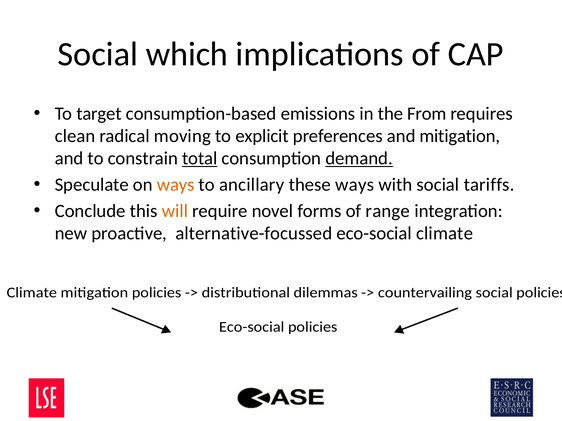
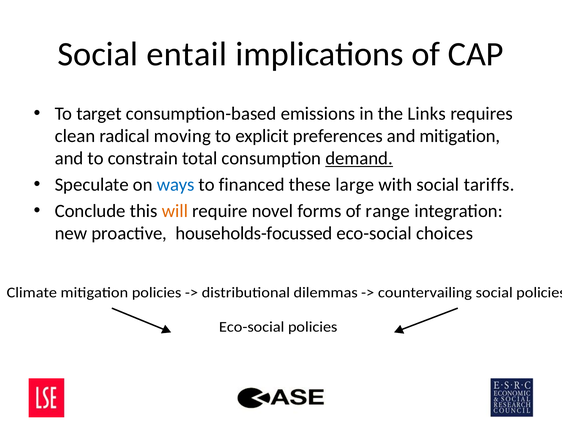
which: which -> entail
From: From -> Links
total underline: present -> none
ways at (176, 185) colour: orange -> blue
ancillary: ancillary -> financed
these ways: ways -> large
alternative-focussed: alternative-focussed -> households-focussed
eco-social climate: climate -> choices
